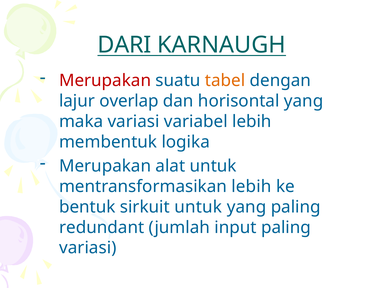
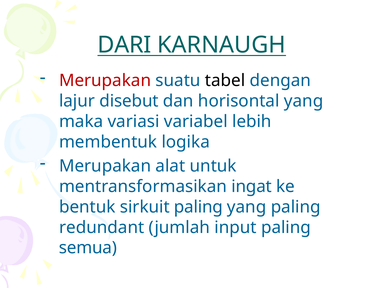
tabel colour: orange -> black
overlap: overlap -> disebut
mentransformasikan lebih: lebih -> ingat
sirkuit untuk: untuk -> paling
variasi at (88, 248): variasi -> semua
